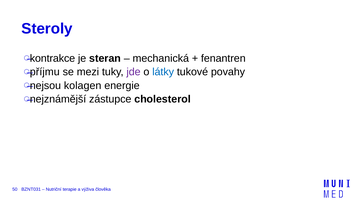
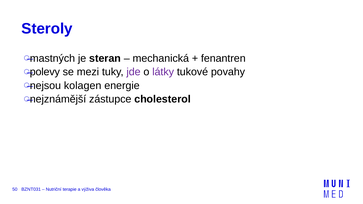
kontrakce: kontrakce -> mastných
příjmu: příjmu -> polevy
látky colour: blue -> purple
